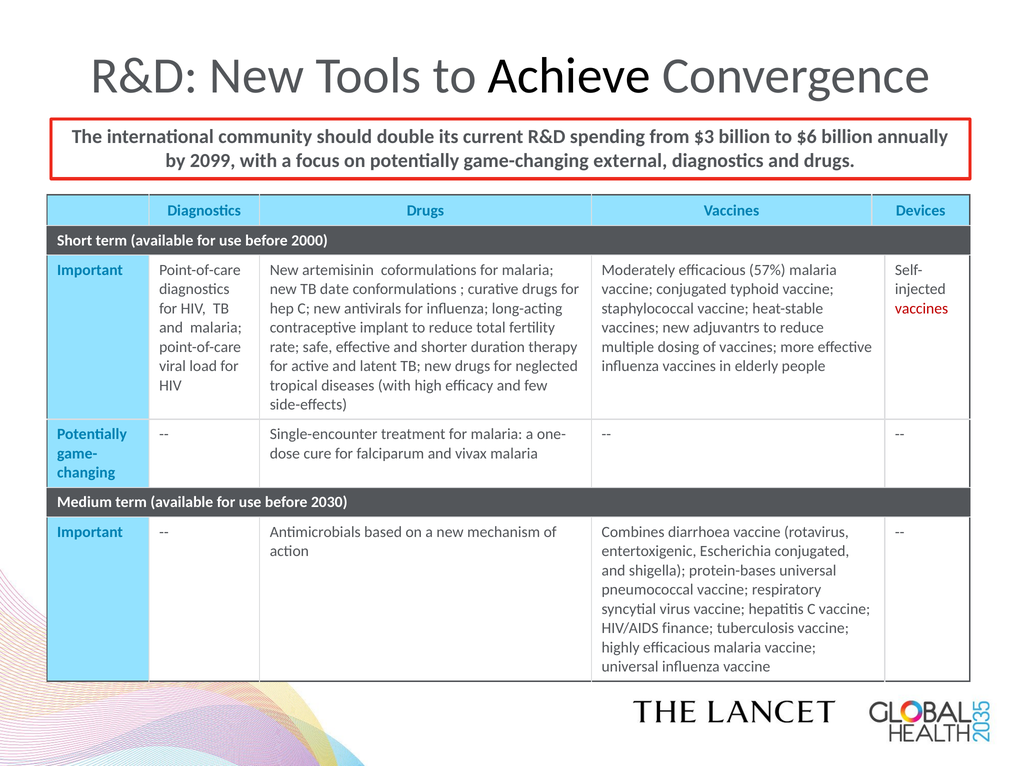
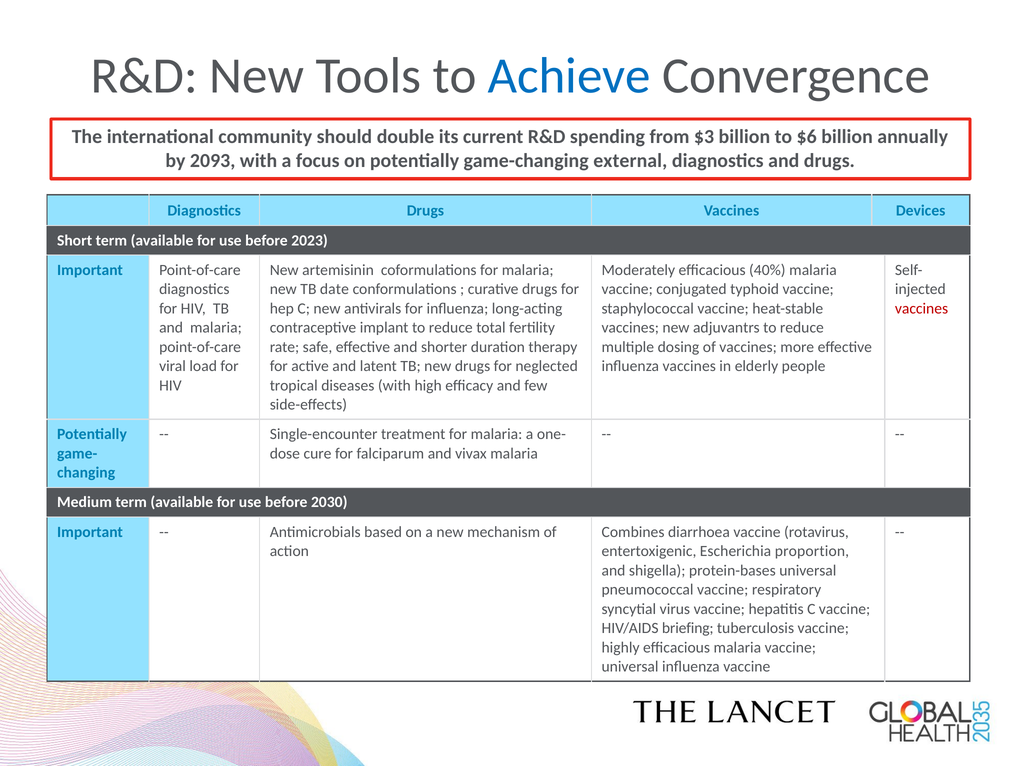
Achieve colour: black -> blue
2099: 2099 -> 2093
2000: 2000 -> 2023
57%: 57% -> 40%
Escherichia conjugated: conjugated -> proportion
finance: finance -> briefing
